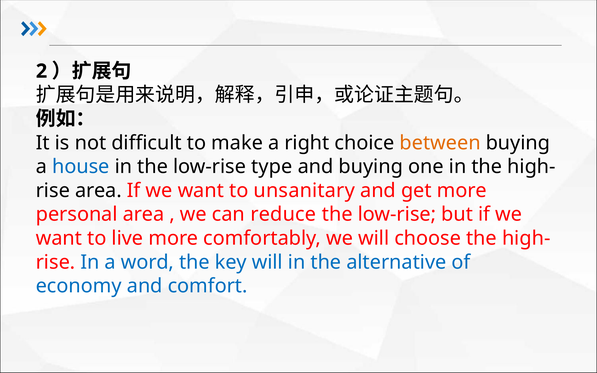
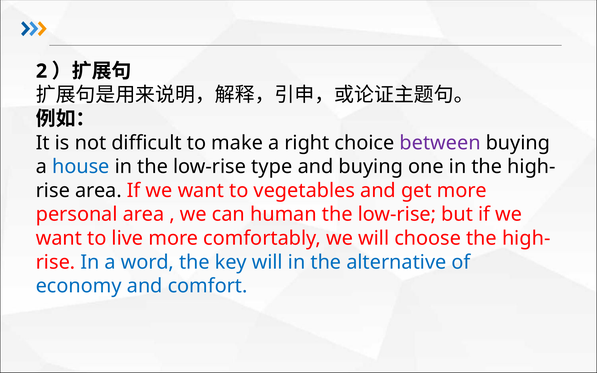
between colour: orange -> purple
unsanitary: unsanitary -> vegetables
reduce: reduce -> human
